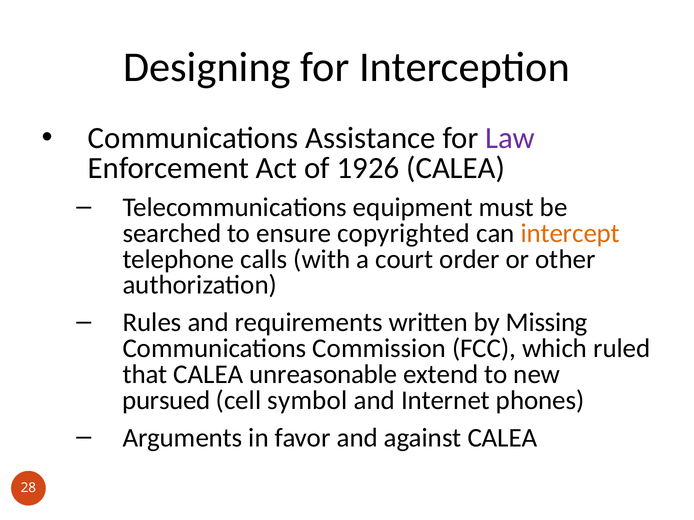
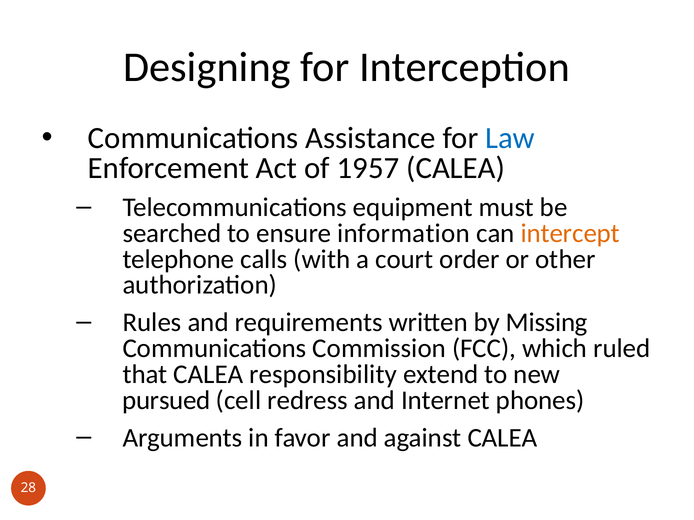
Law colour: purple -> blue
1926: 1926 -> 1957
copyrighted: copyrighted -> information
unreasonable: unreasonable -> responsibility
symbol: symbol -> redress
